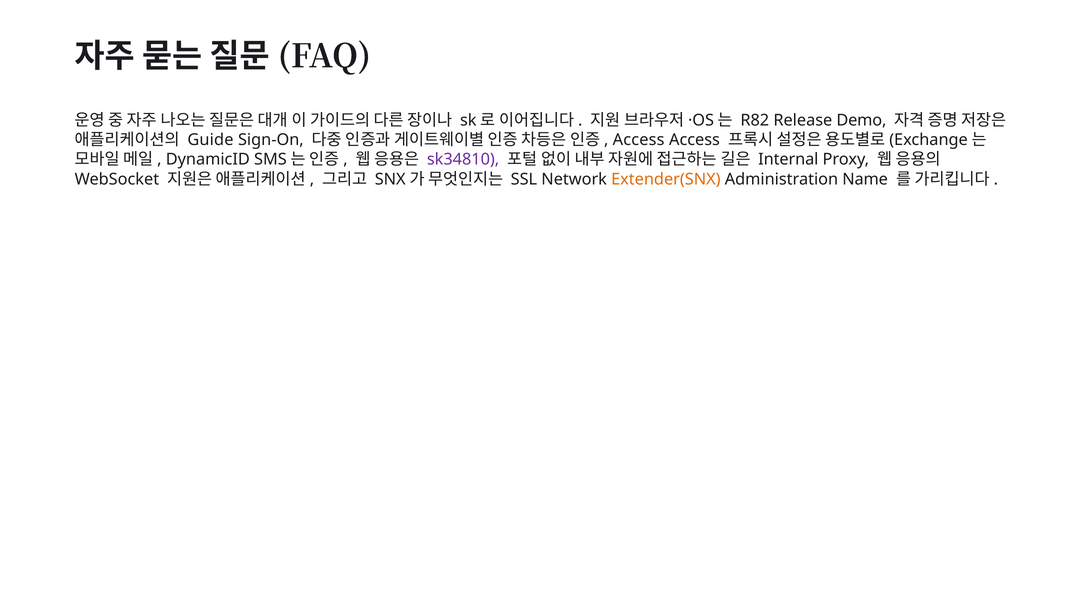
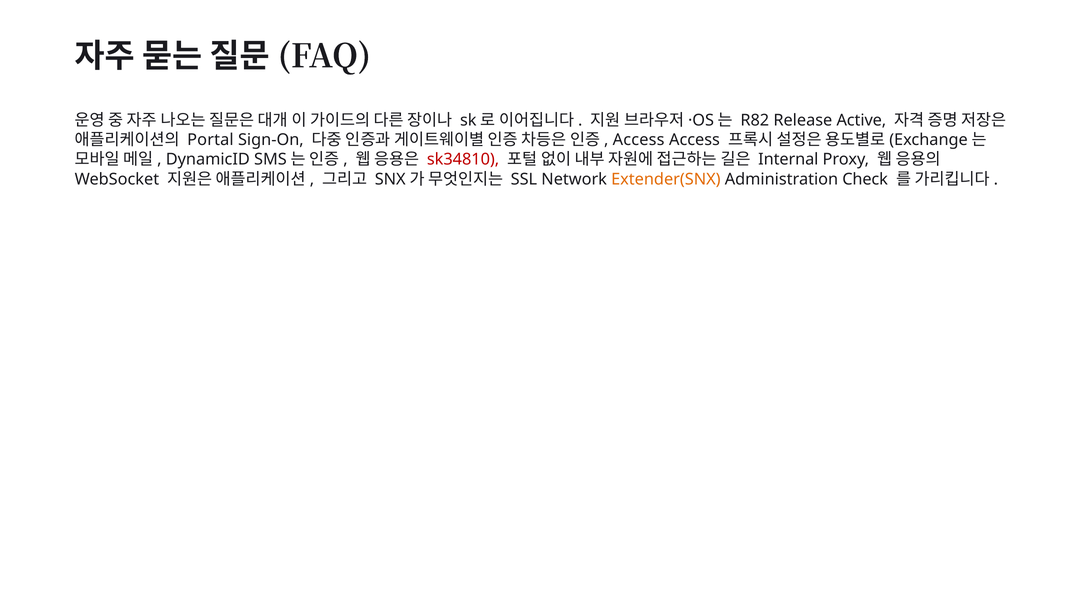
Demo: Demo -> Active
Guide: Guide -> Portal
sk34810 colour: purple -> red
Name: Name -> Check
